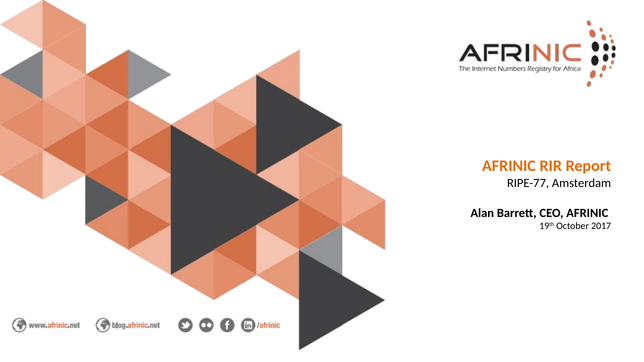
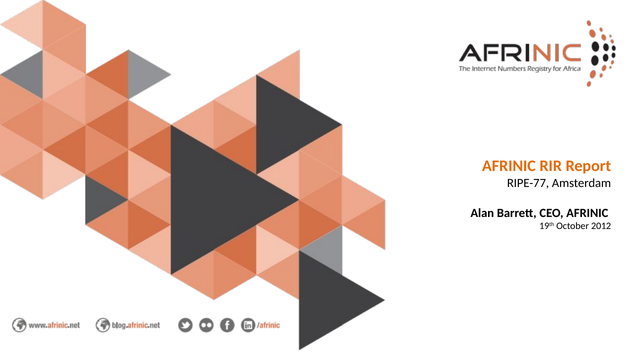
2017: 2017 -> 2012
